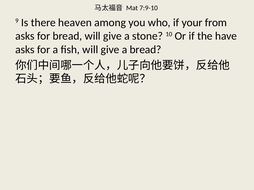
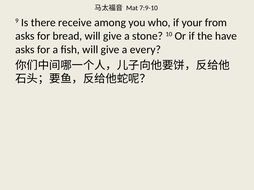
heaven: heaven -> receive
a bread: bread -> every
